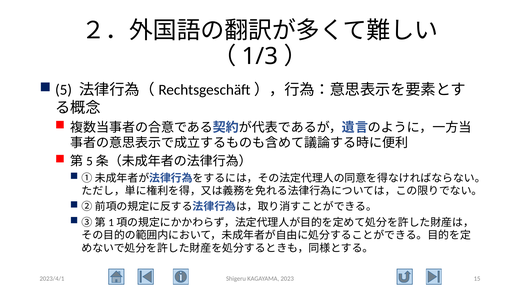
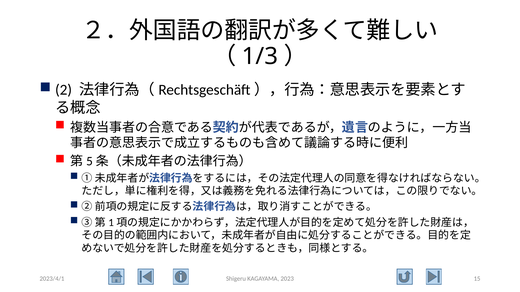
5: 5 -> 2
